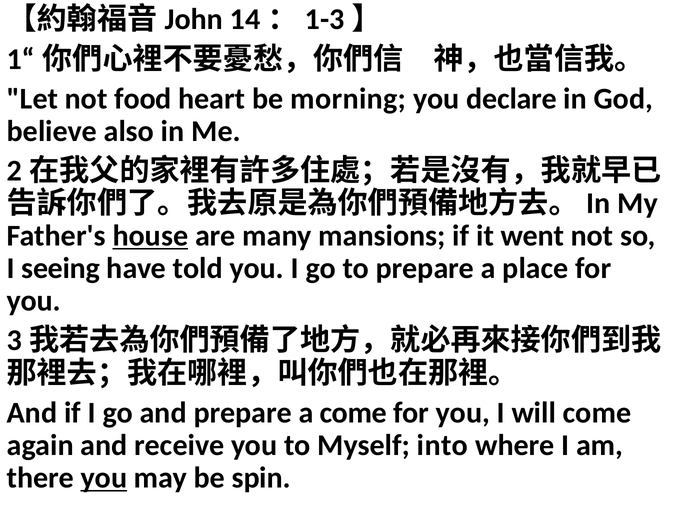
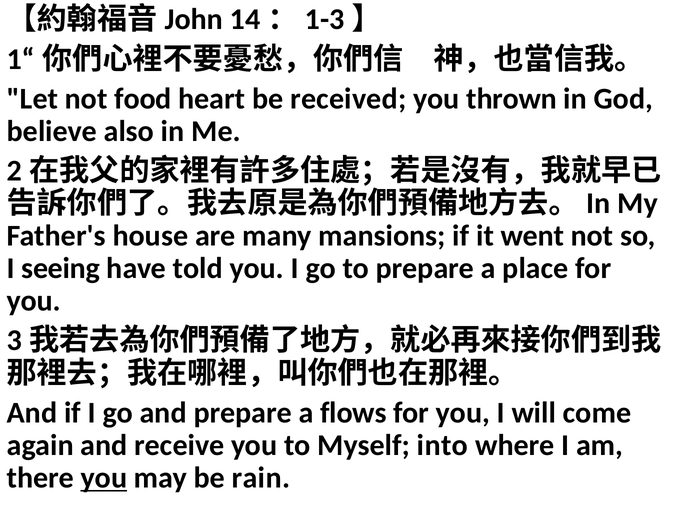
morning: morning -> received
declare: declare -> thrown
house underline: present -> none
a come: come -> flows
spin: spin -> rain
